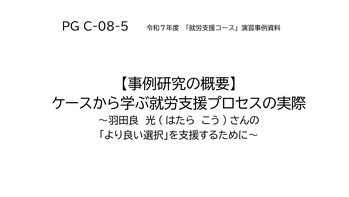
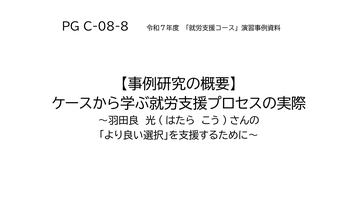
C-08-5: C-08-5 -> C-08-8
